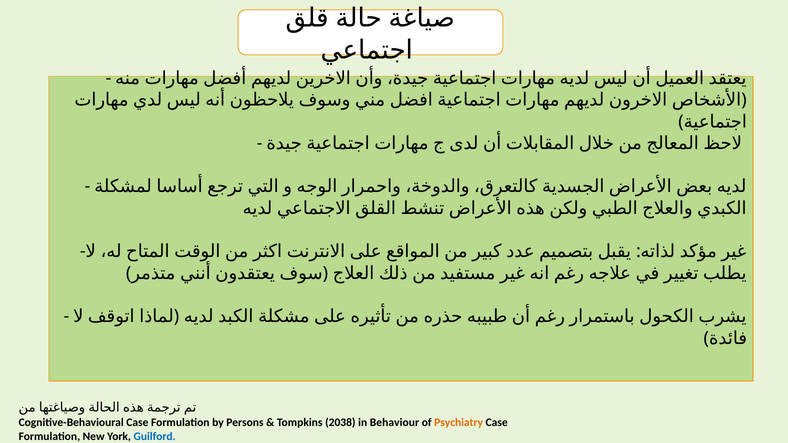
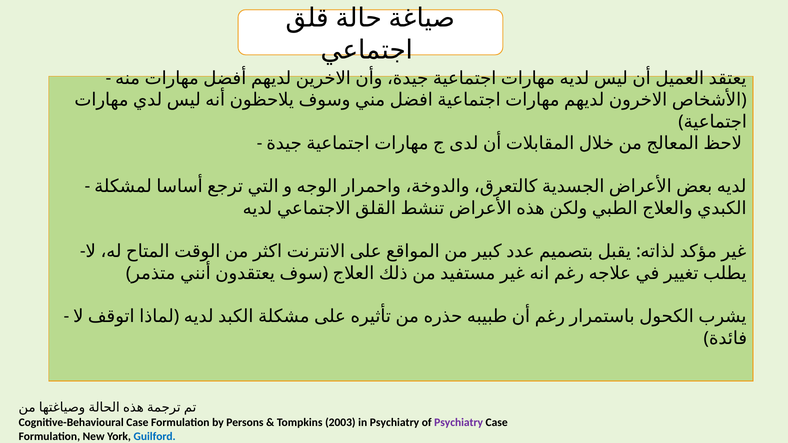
2038: 2038 -> 2003
in Behaviour: Behaviour -> Psychiatry
Psychiatry at (459, 423) colour: orange -> purple
